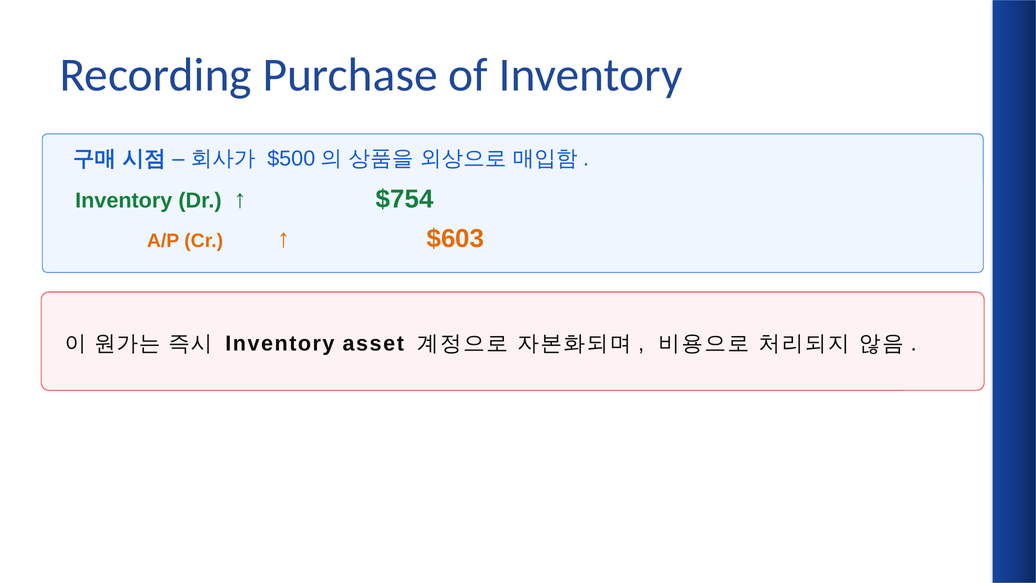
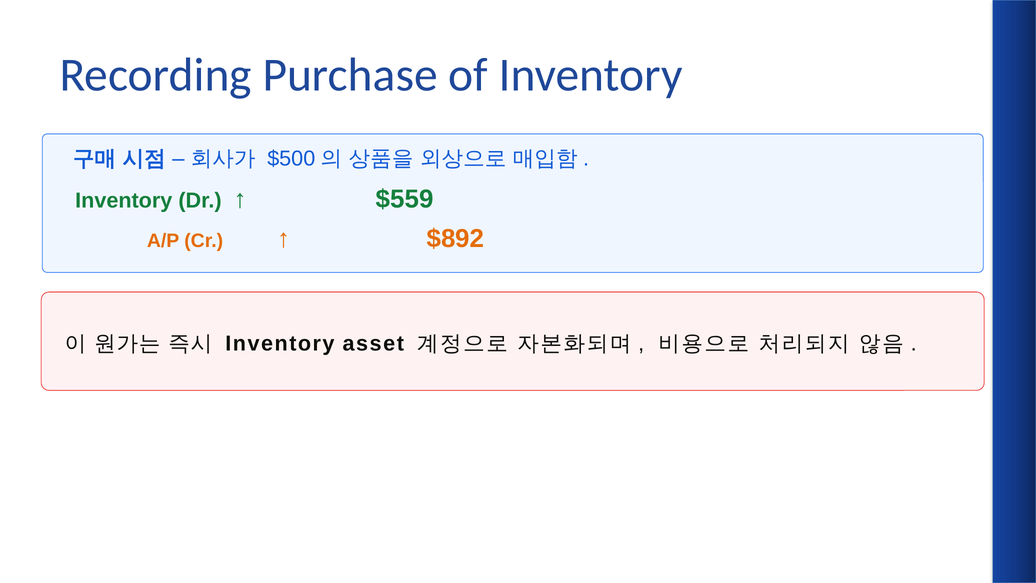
$754: $754 -> $559
$603: $603 -> $892
